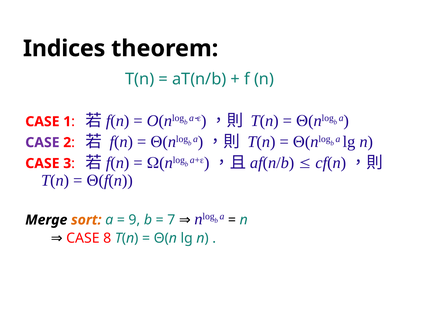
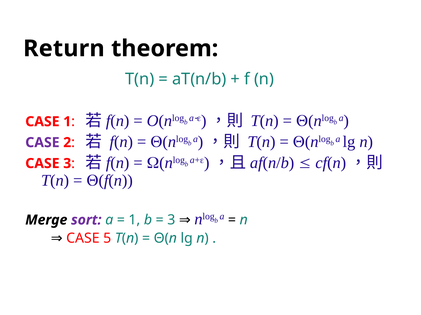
Indices: Indices -> Return
sort colour: orange -> purple
9 at (134, 220): 9 -> 1
7 at (171, 220): 7 -> 3
8: 8 -> 5
